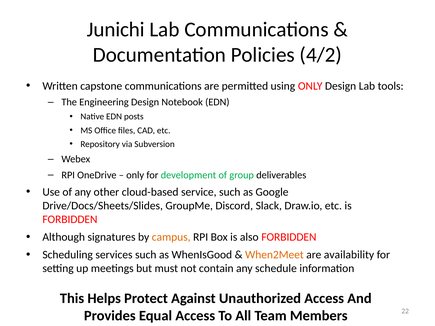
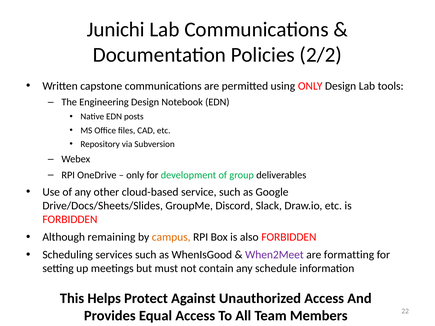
4/2: 4/2 -> 2/2
signatures: signatures -> remaining
When2Meet colour: orange -> purple
availability: availability -> formatting
